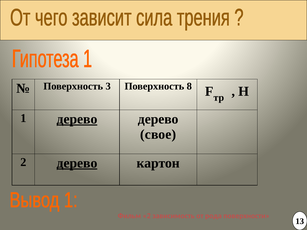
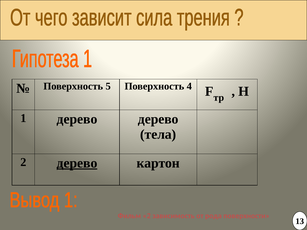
3: 3 -> 5
8: 8 -> 4
дерево at (77, 119) underline: present -> none
свое: свое -> тела
